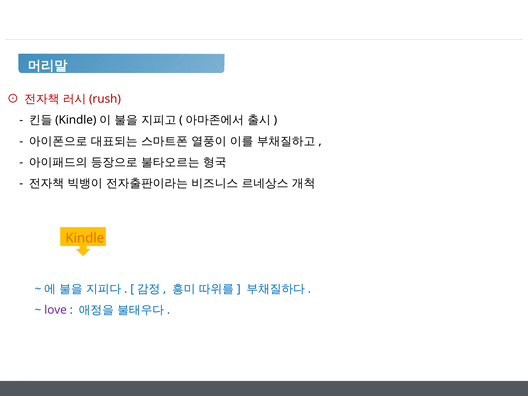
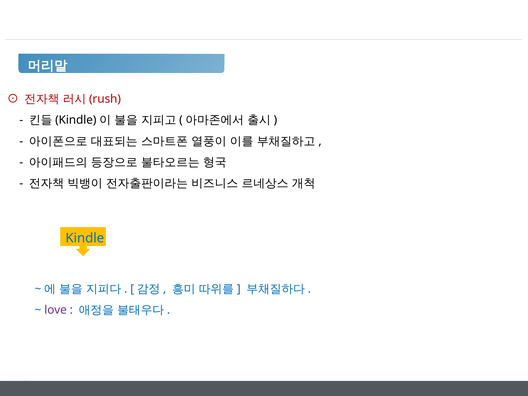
Kindle colour: orange -> blue
